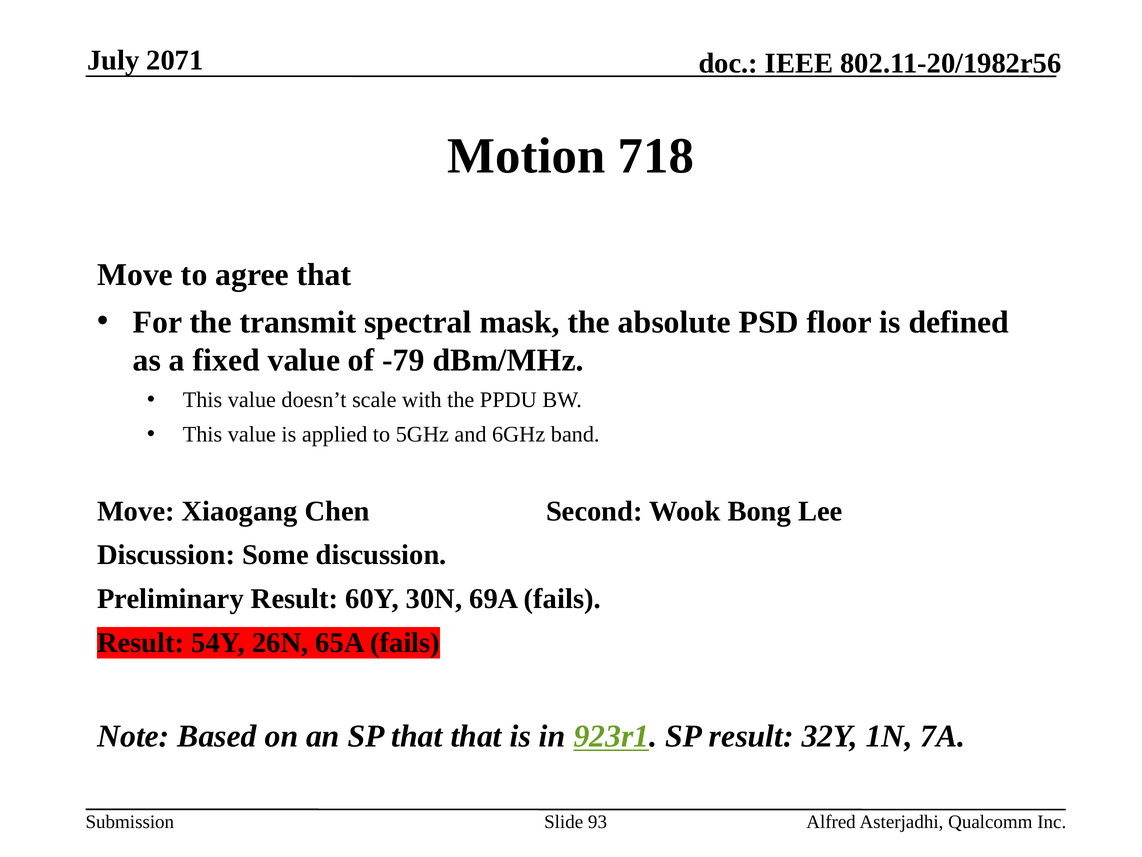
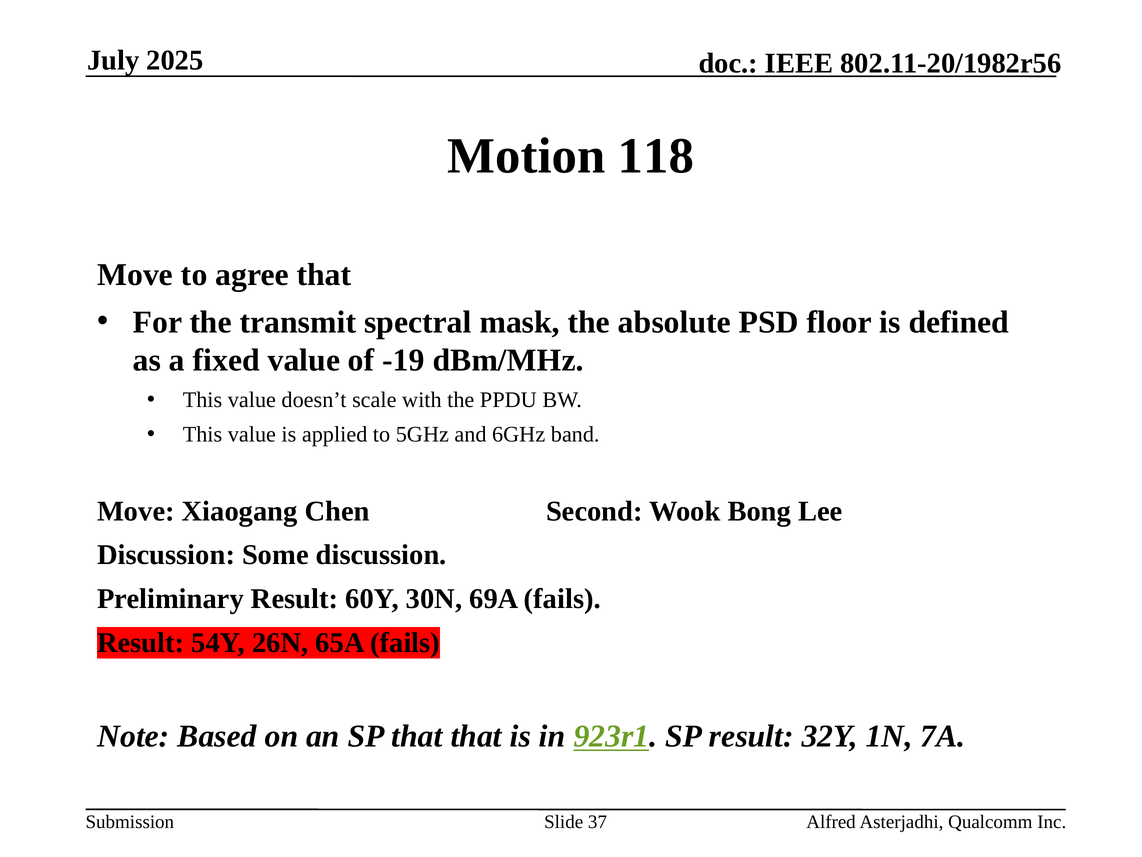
2071: 2071 -> 2025
718: 718 -> 118
-79: -79 -> -19
93: 93 -> 37
